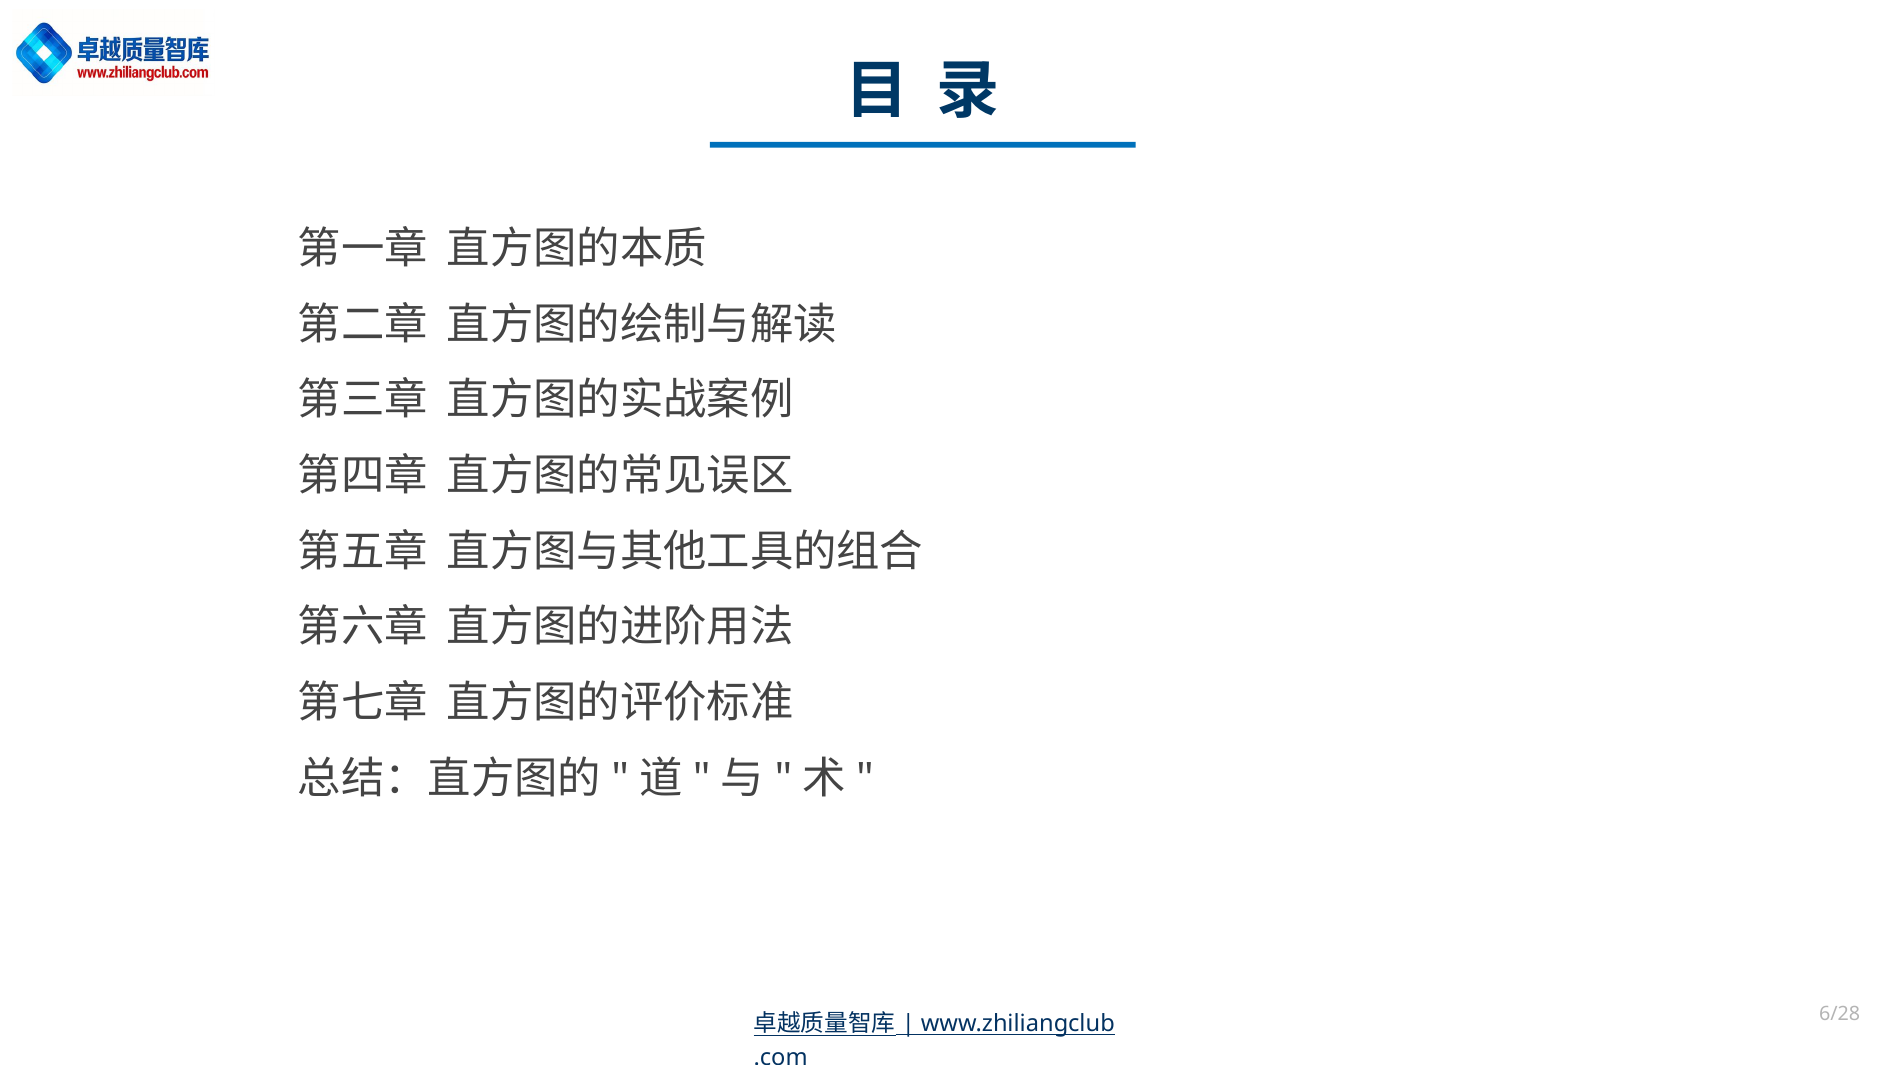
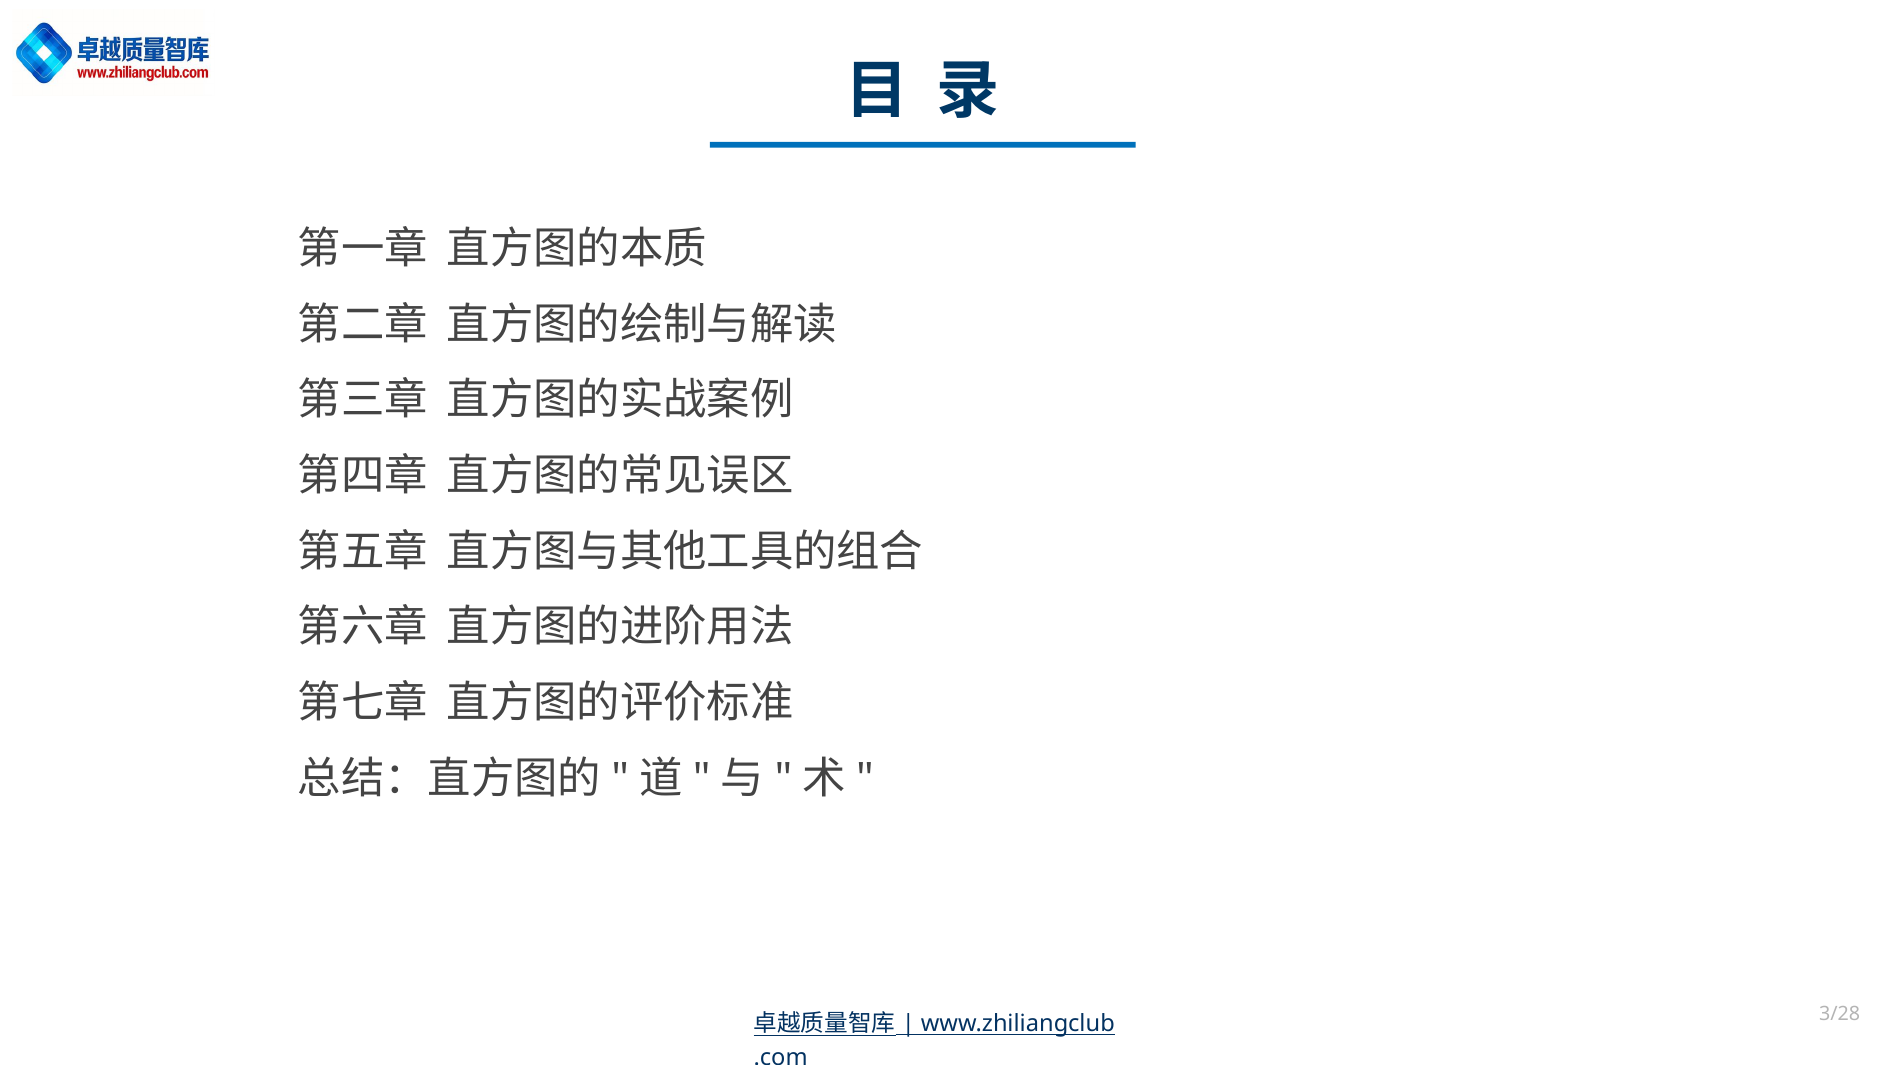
6/28: 6/28 -> 3/28
